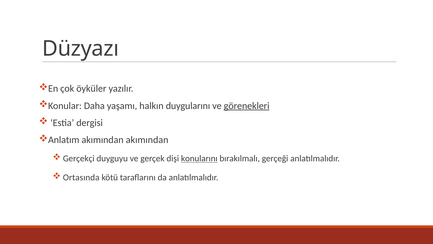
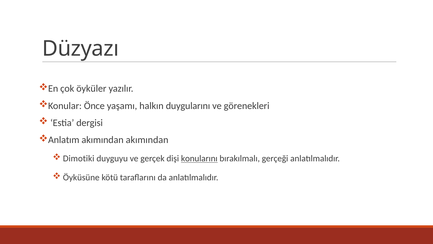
Daha: Daha -> Önce
görenekleri underline: present -> none
Gerçekçi: Gerçekçi -> Dimotiki
Ortasında: Ortasında -> Öyküsüne
